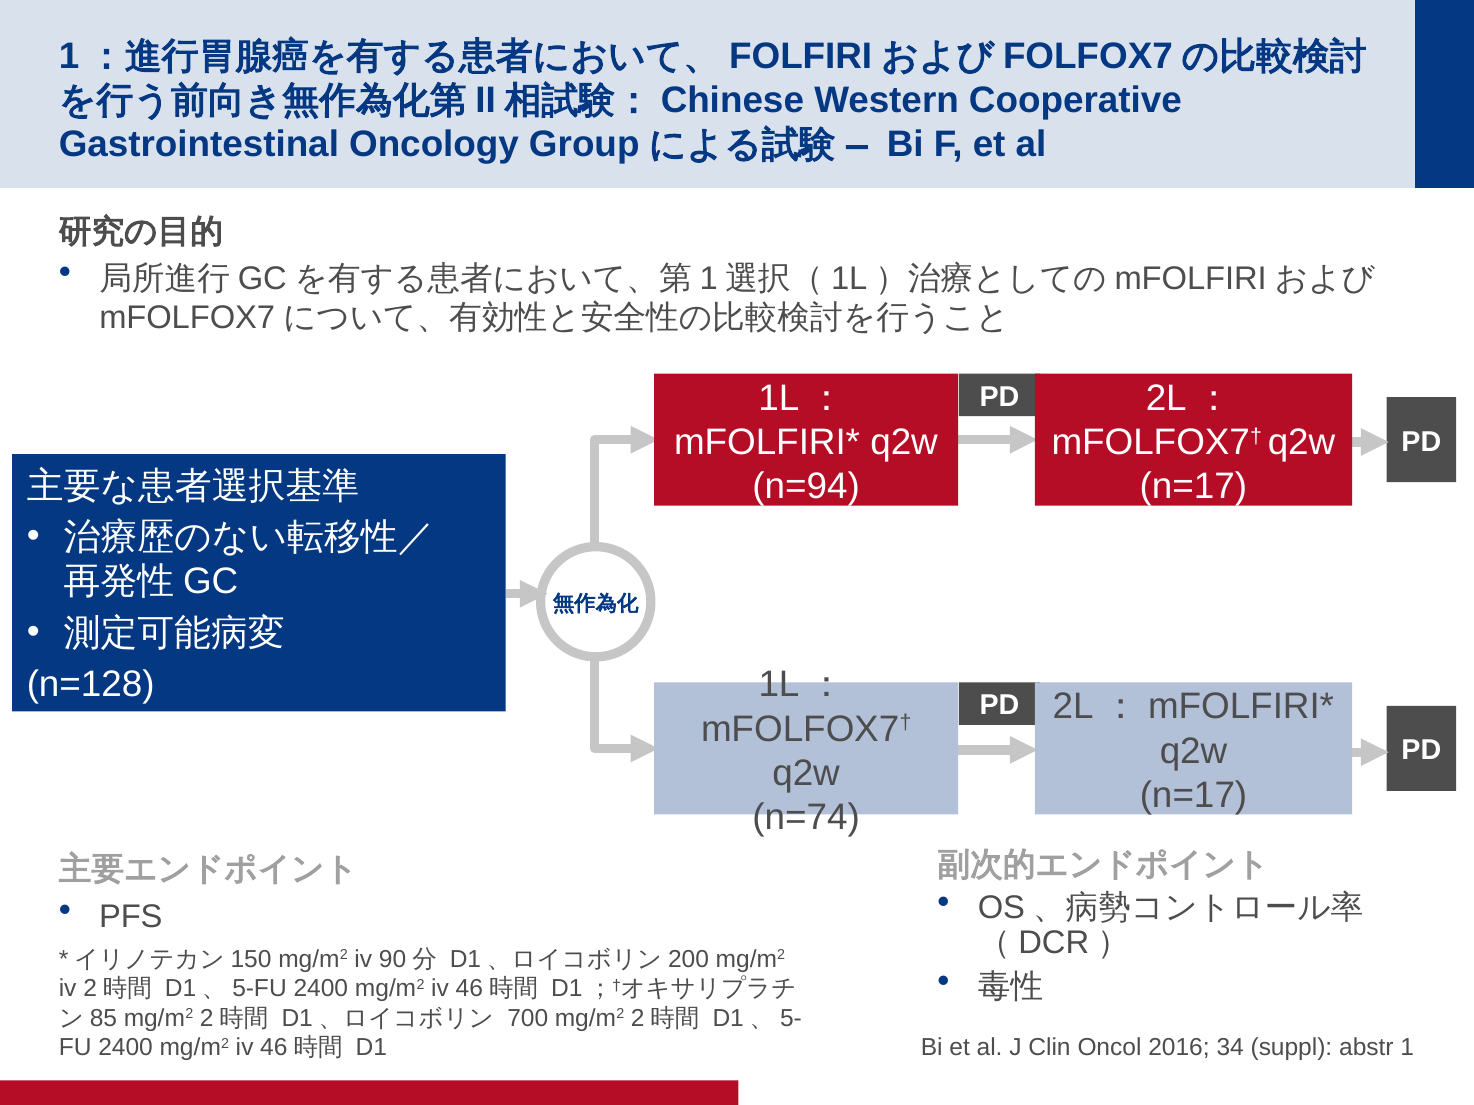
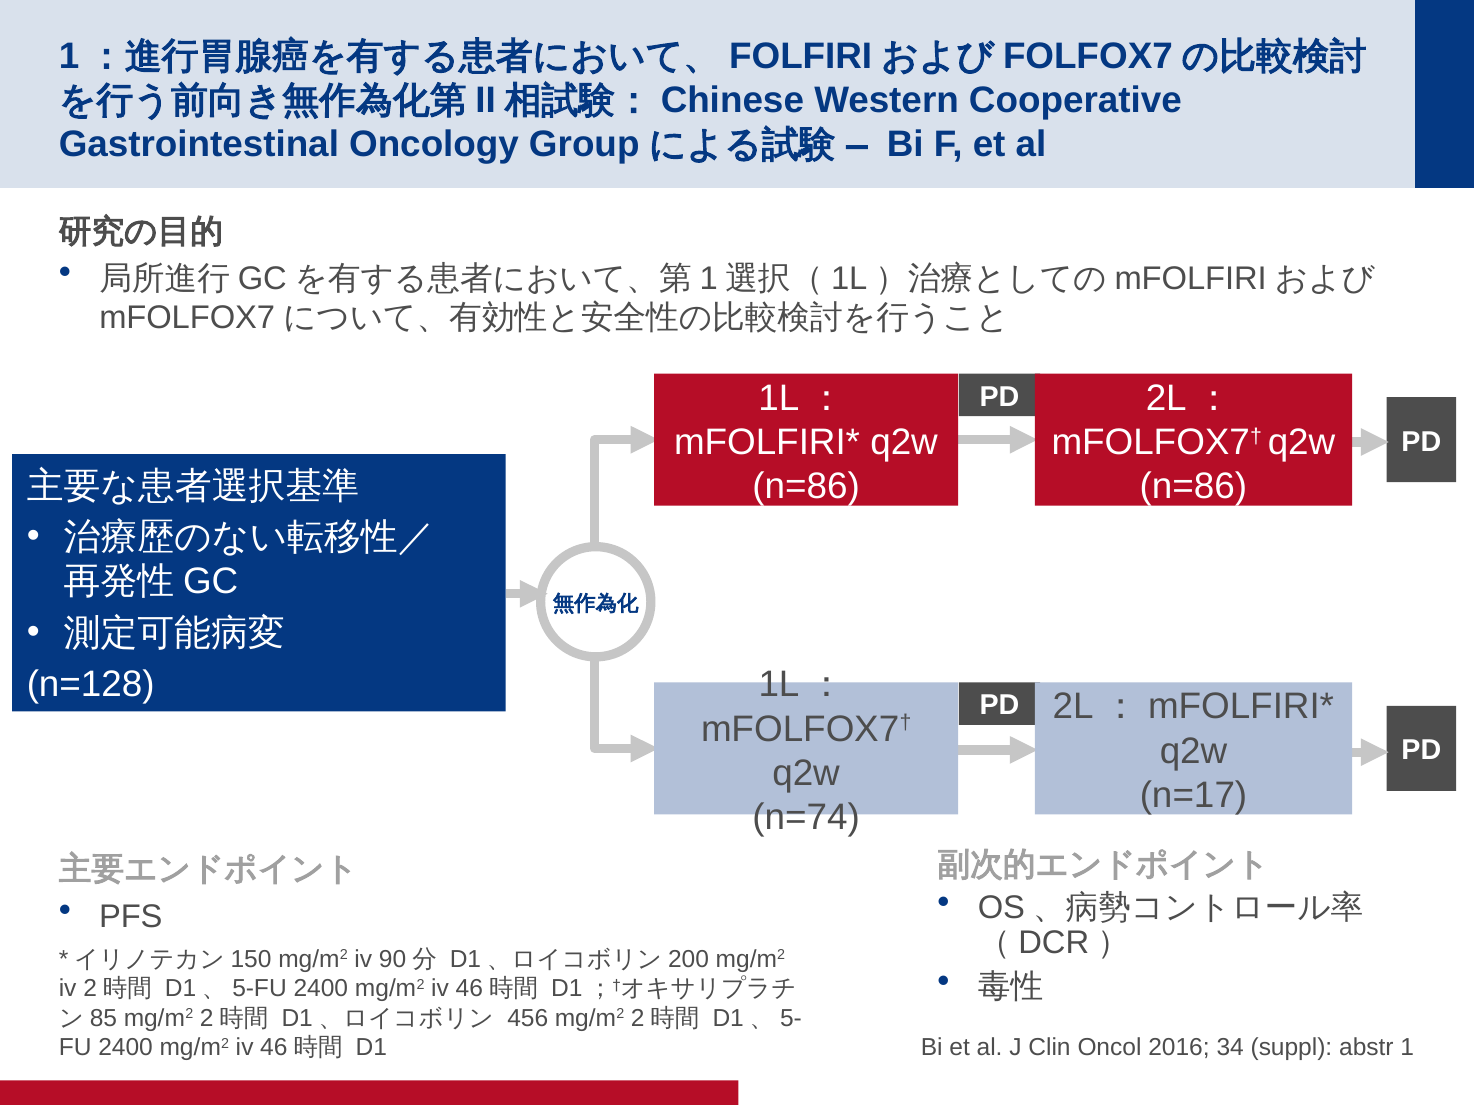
n=94 at (806, 487): n=94 -> n=86
n=17 at (1193, 487): n=17 -> n=86
700: 700 -> 456
